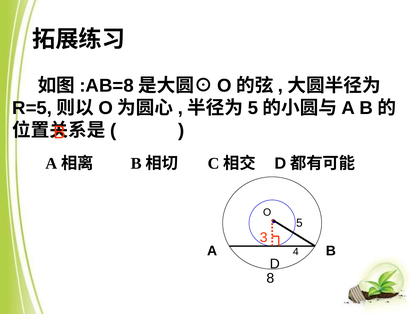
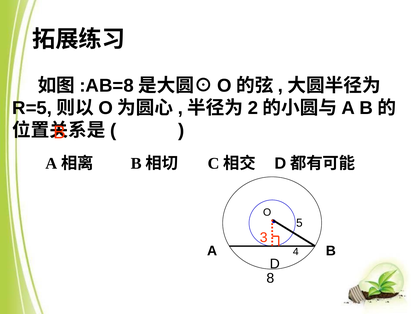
5 at (253, 108): 5 -> 2
